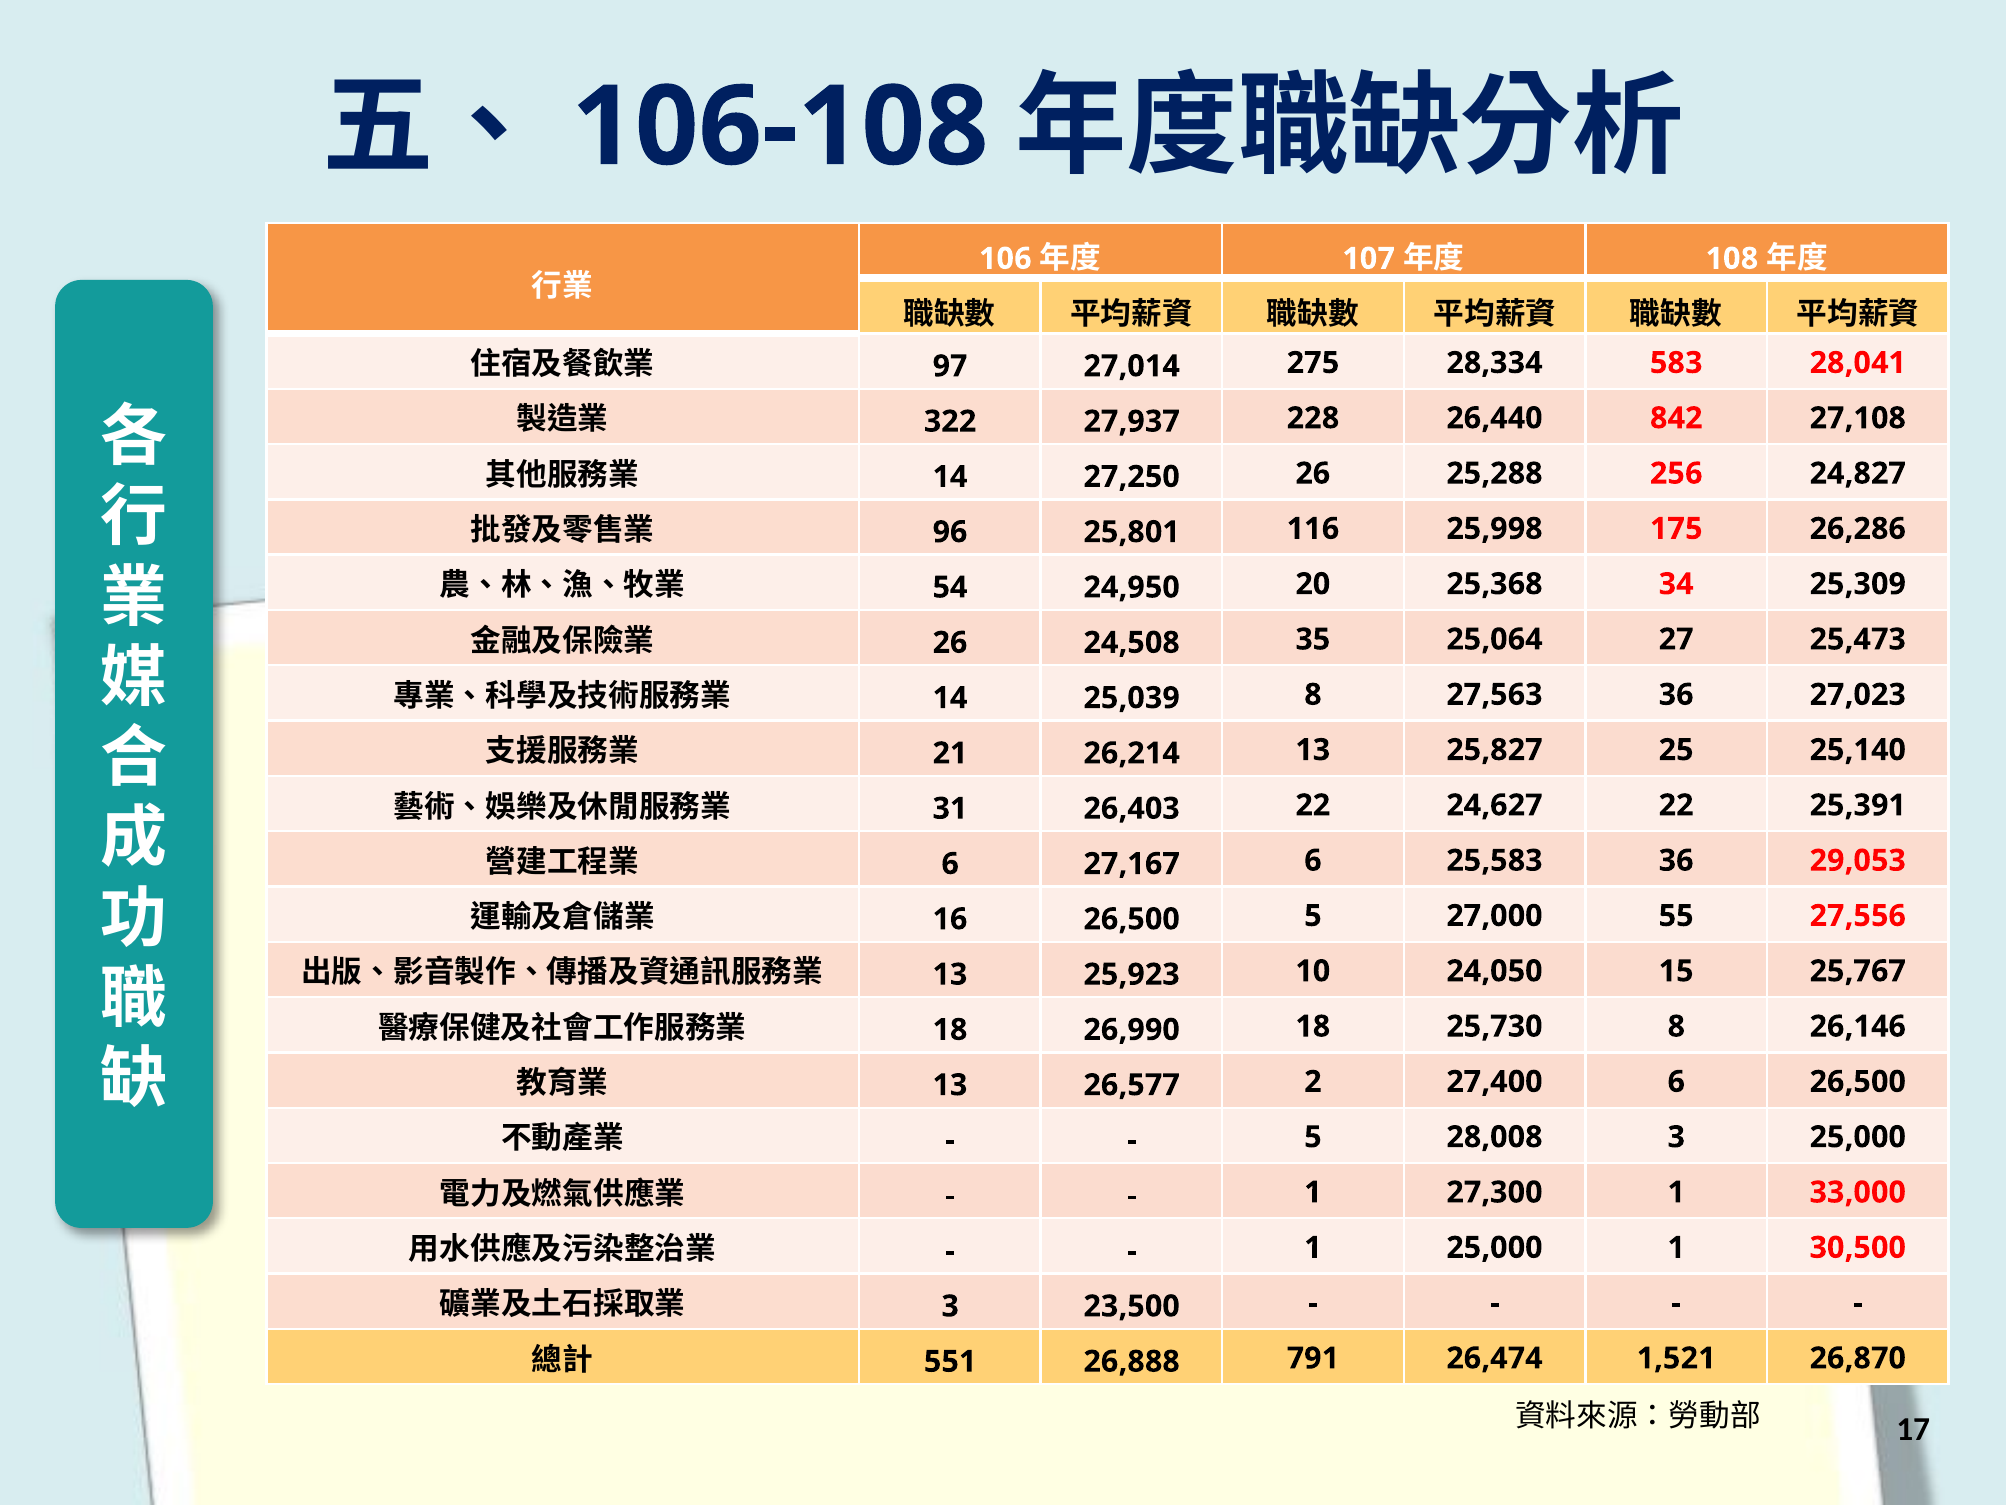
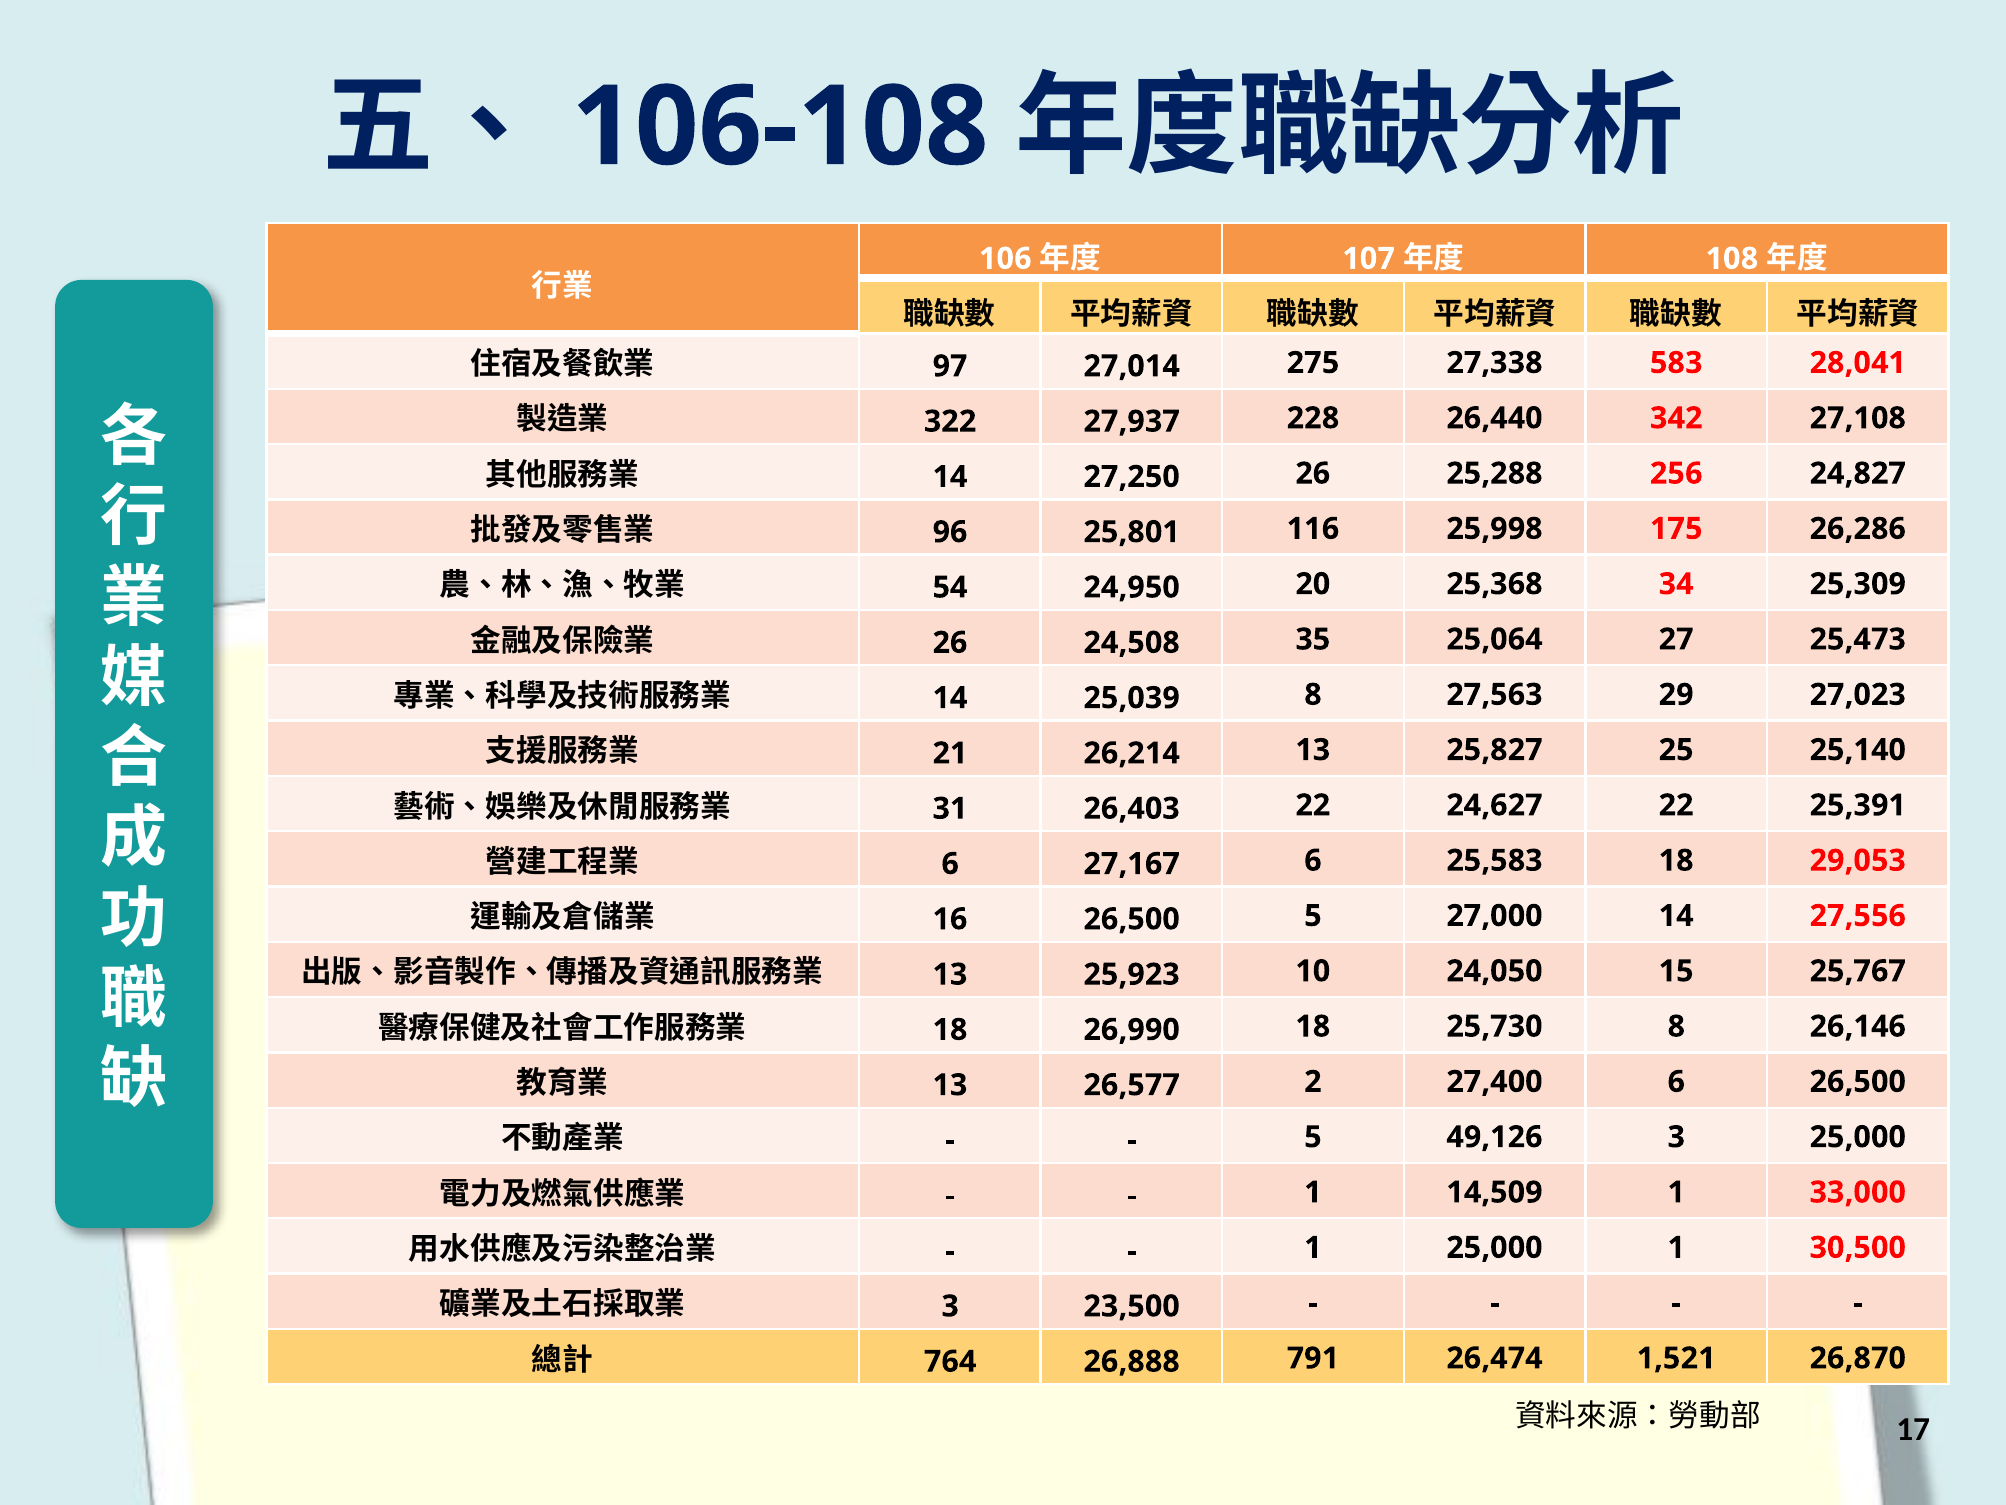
28,334: 28,334 -> 27,338
842: 842 -> 342
27,563 36: 36 -> 29
25,583 36: 36 -> 18
27,000 55: 55 -> 14
28,008: 28,008 -> 49,126
27,300: 27,300 -> 14,509
551: 551 -> 764
